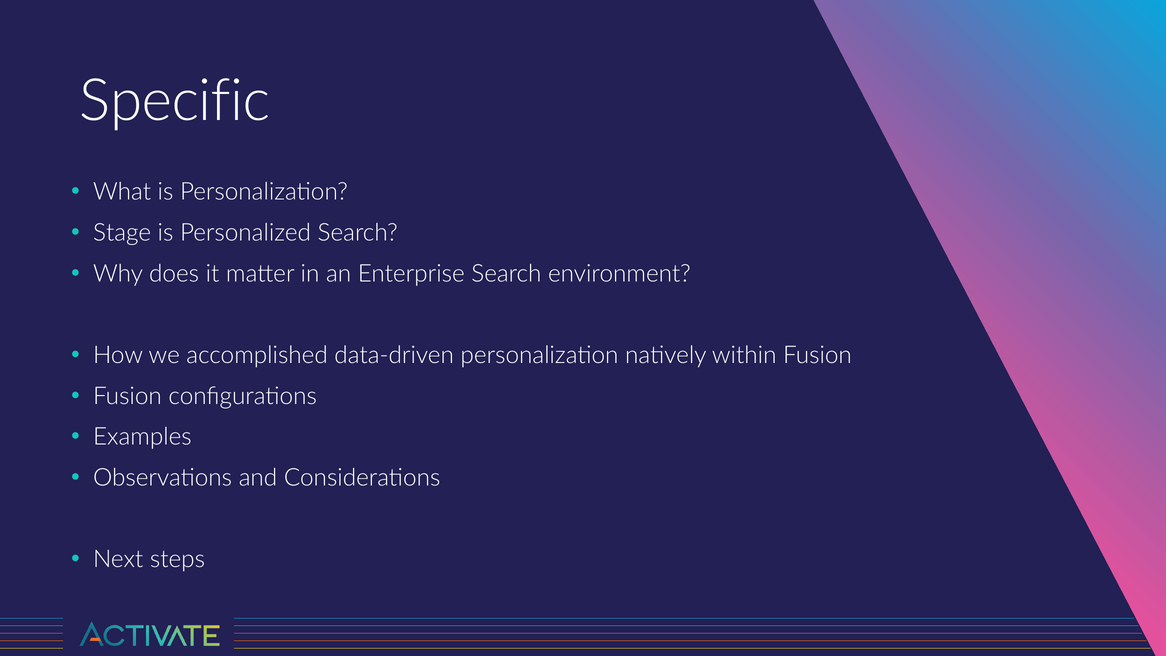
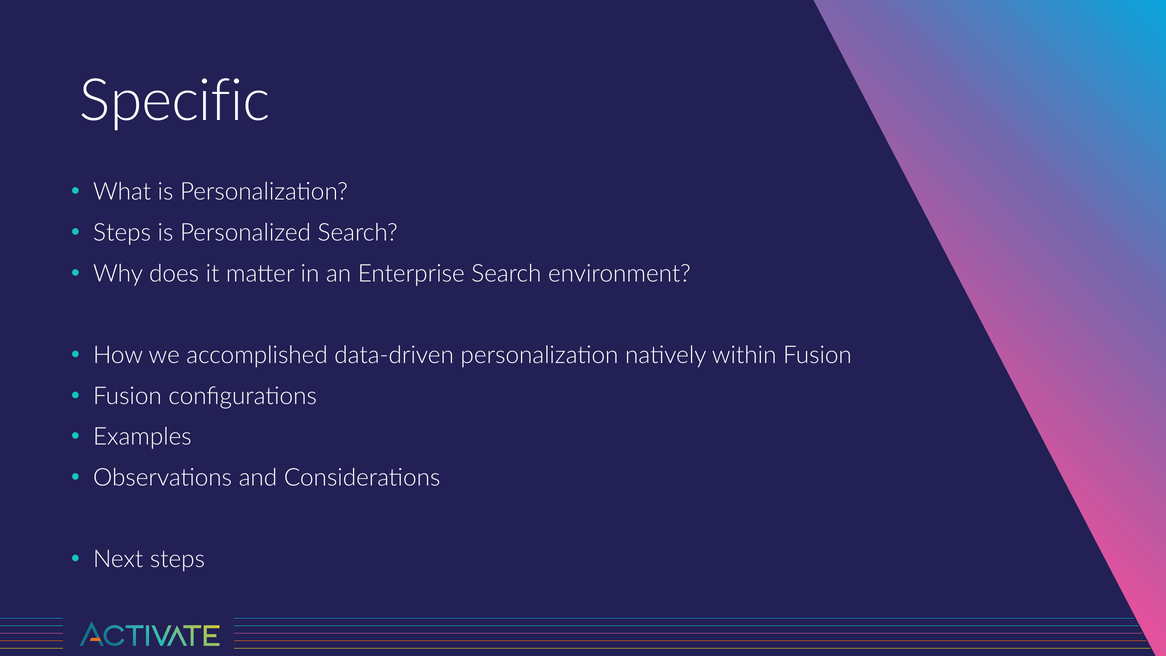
Stage at (122, 233): Stage -> Steps
